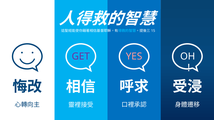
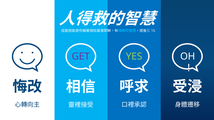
YES colour: pink -> light green
